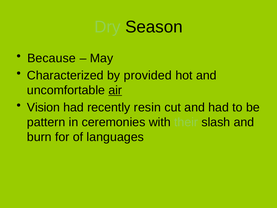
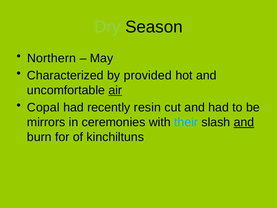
Because: Because -> Northern
Vision: Vision -> Copal
pattern: pattern -> mirrors
their colour: light green -> light blue
and at (244, 122) underline: none -> present
languages: languages -> kinchiltuns
